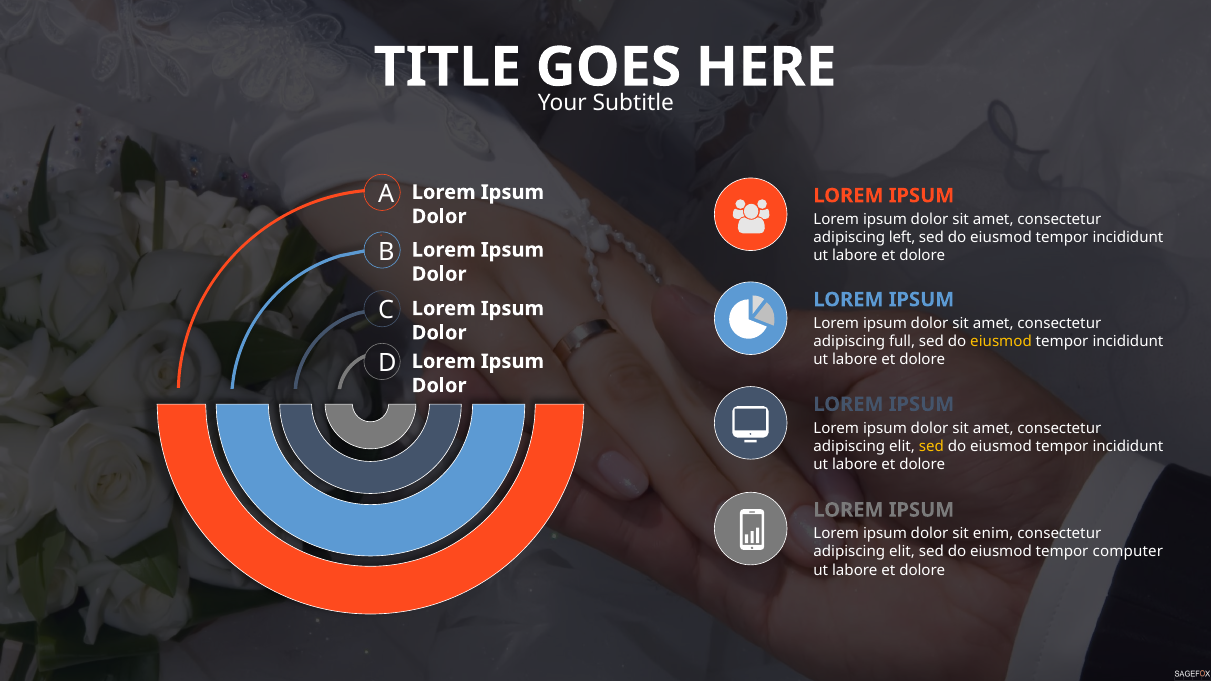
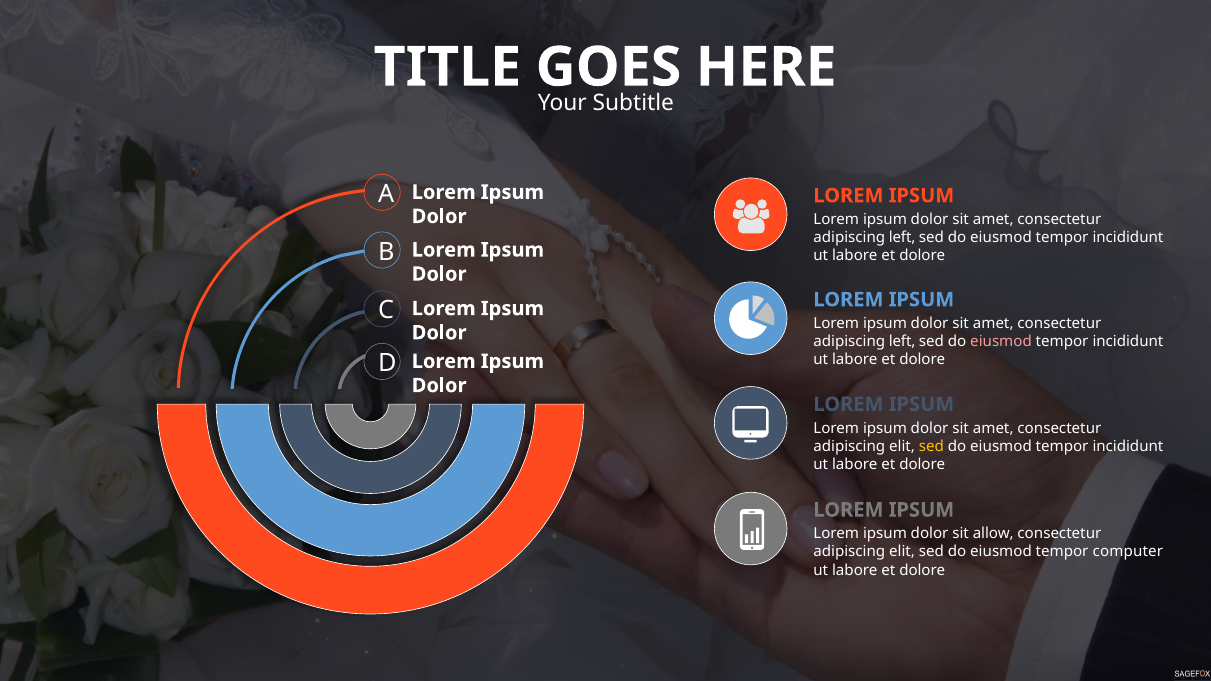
full at (902, 342): full -> left
eiusmod at (1001, 342) colour: yellow -> pink
enim: enim -> allow
